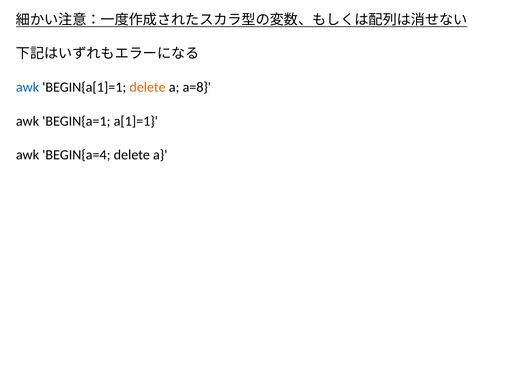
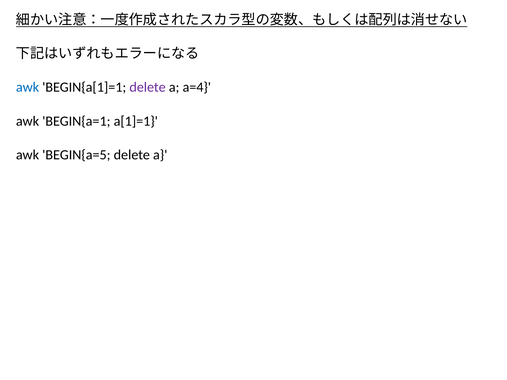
delete at (148, 87) colour: orange -> purple
a=8: a=8 -> a=4
BEGIN{a=4: BEGIN{a=4 -> BEGIN{a=5
